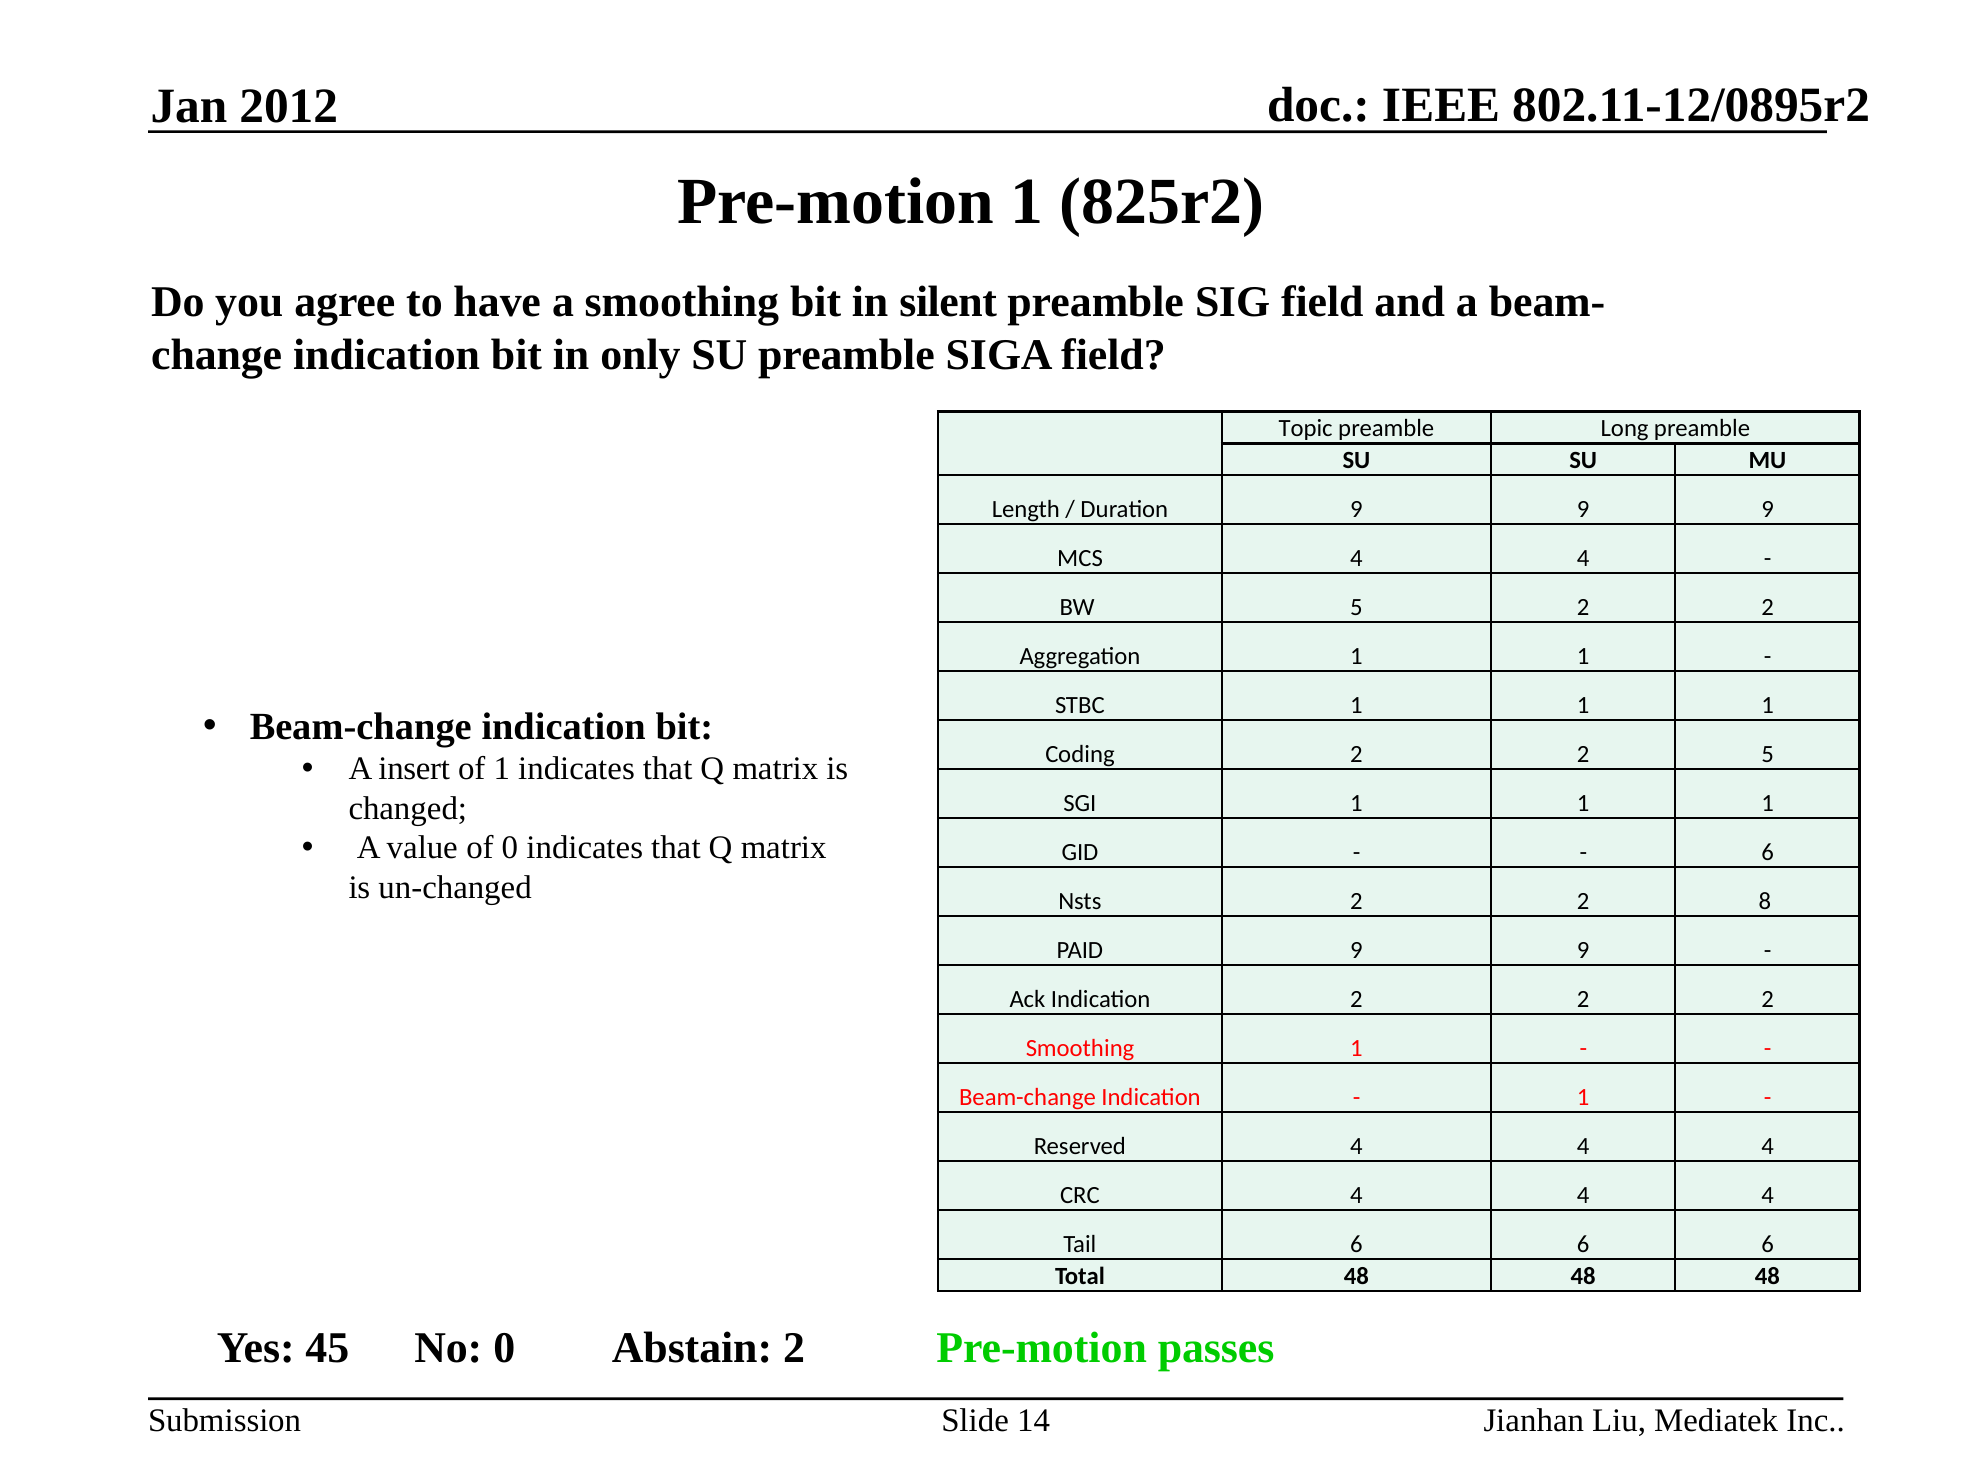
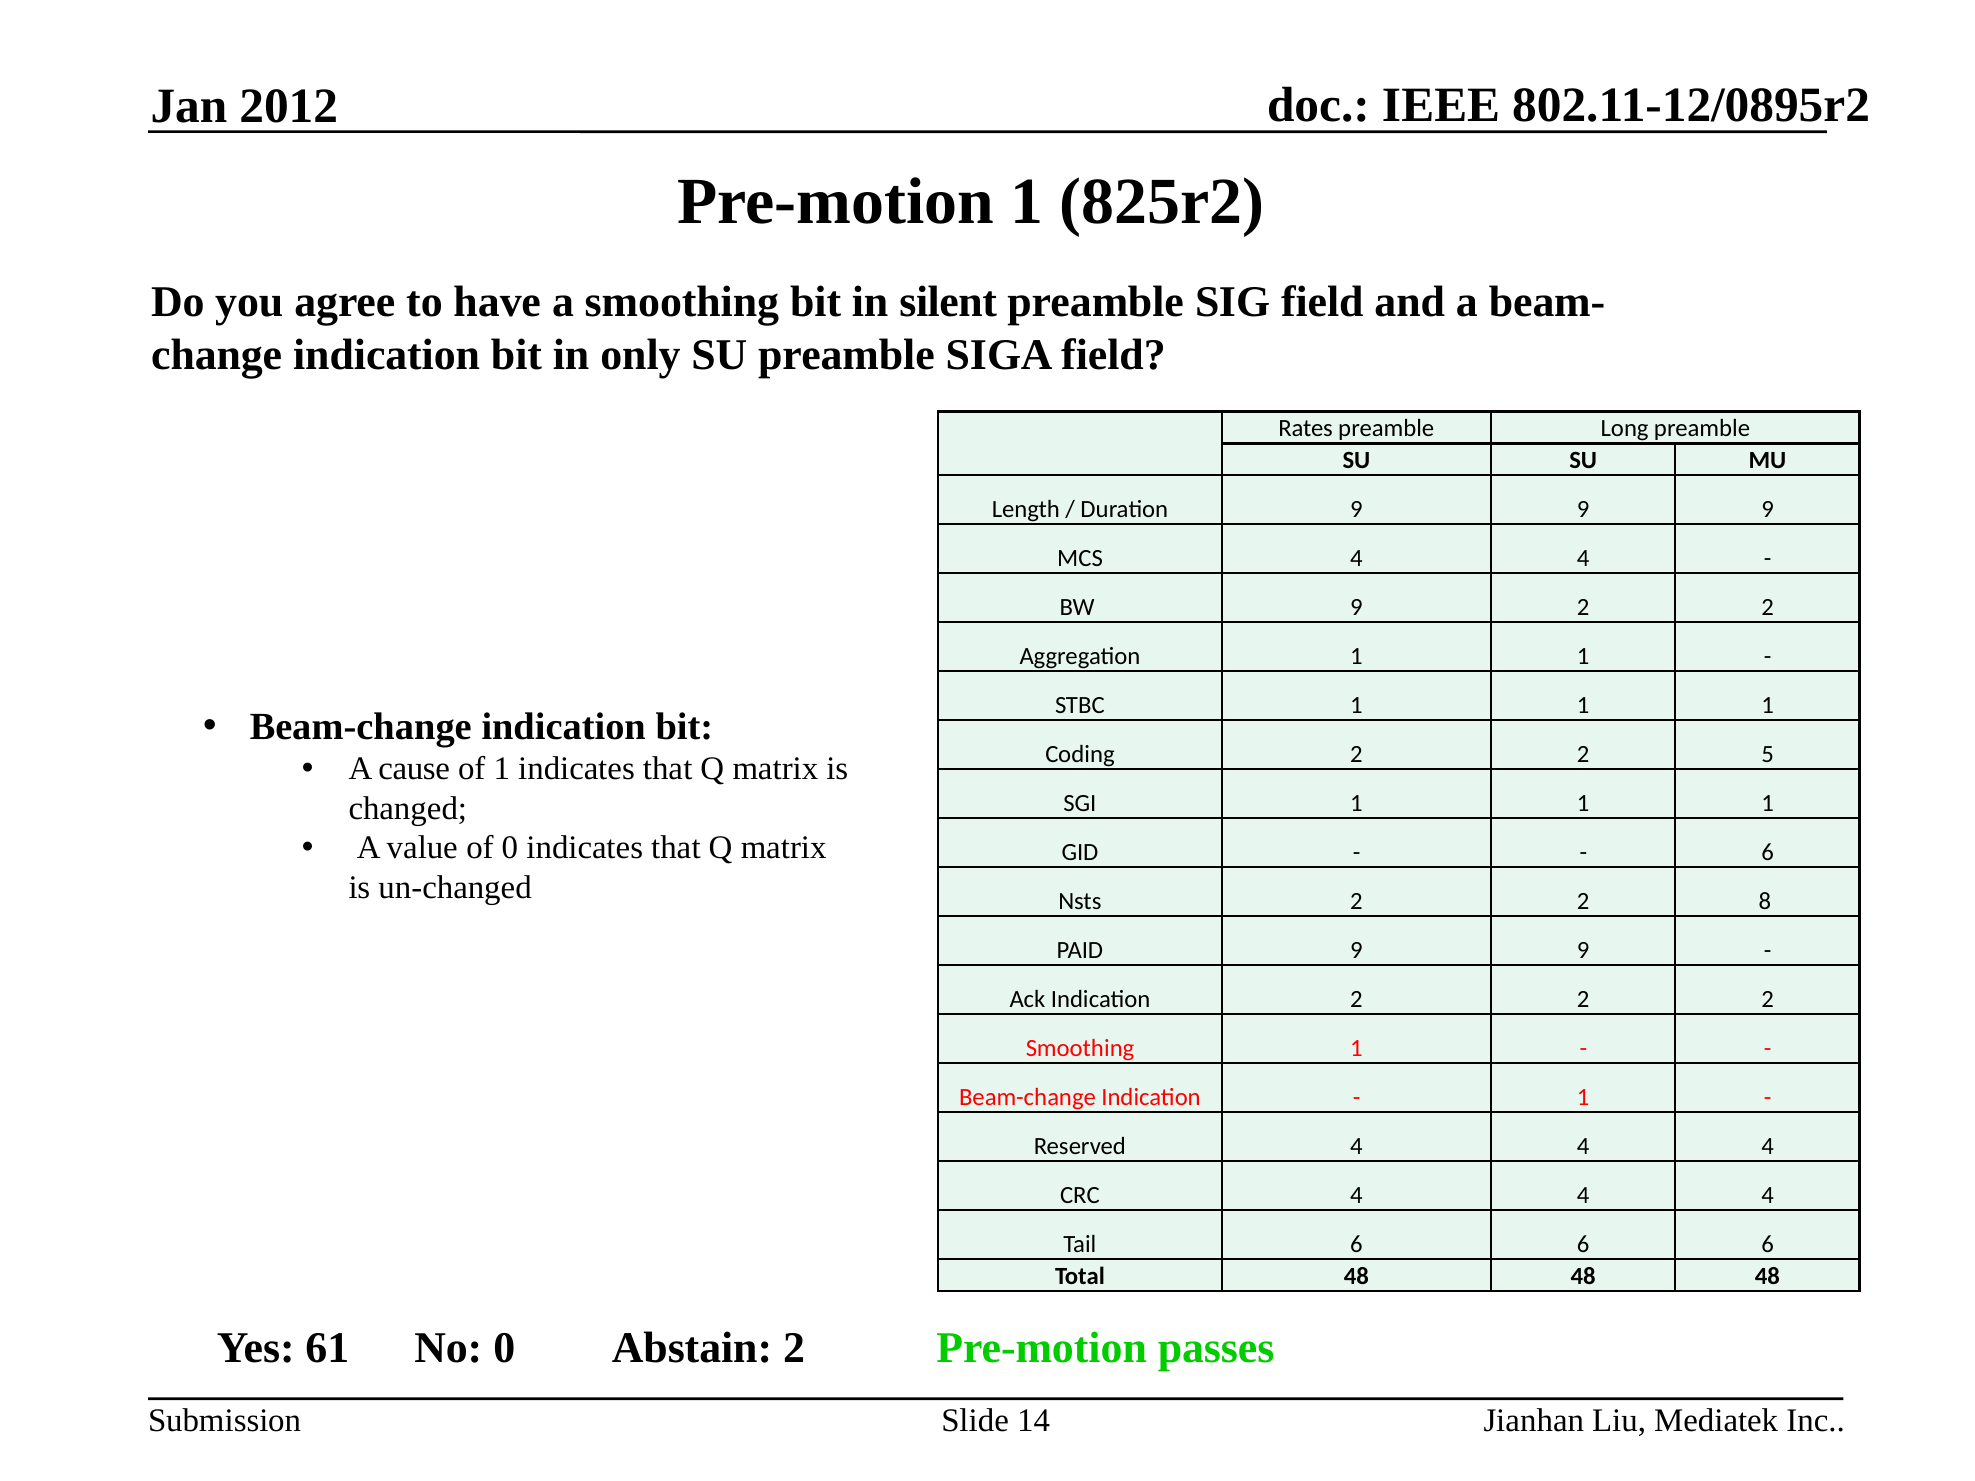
Topic: Topic -> Rates
BW 5: 5 -> 9
insert: insert -> cause
45: 45 -> 61
